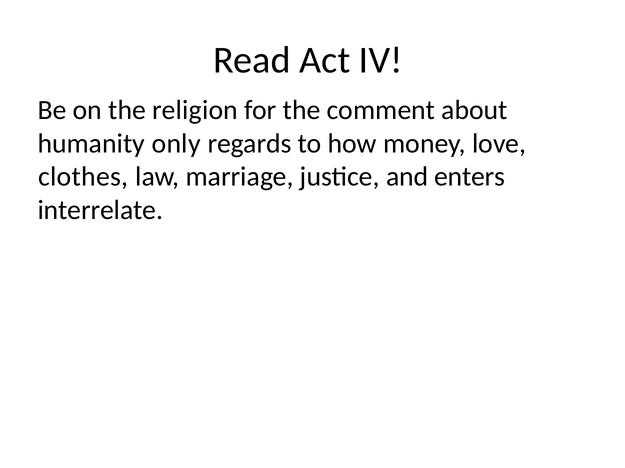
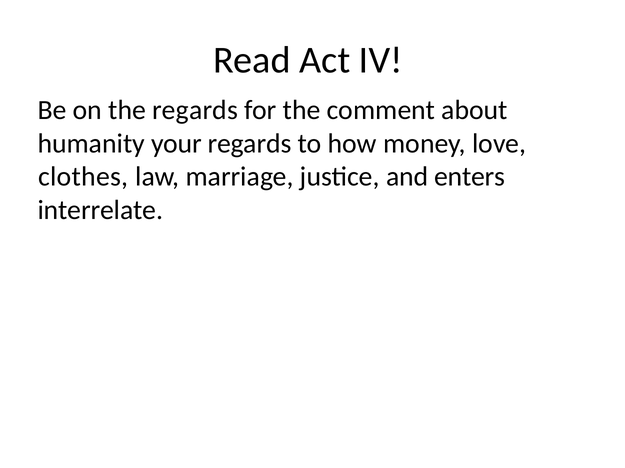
the religion: religion -> regards
only: only -> your
